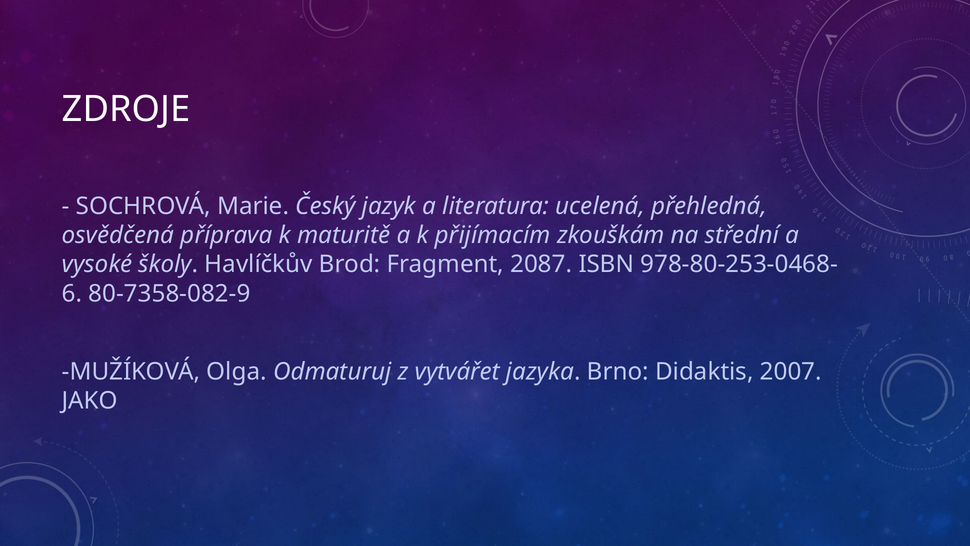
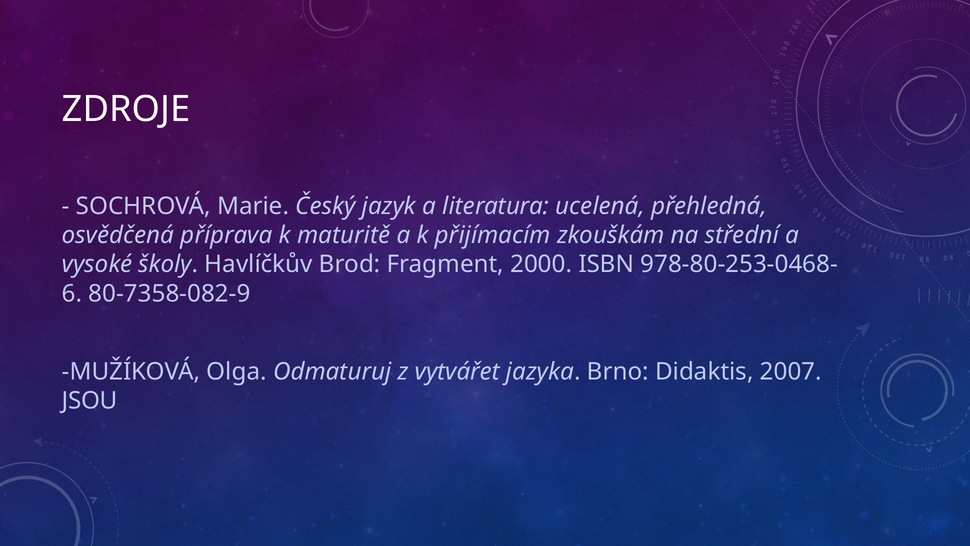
2087: 2087 -> 2000
JAKO: JAKO -> JSOU
